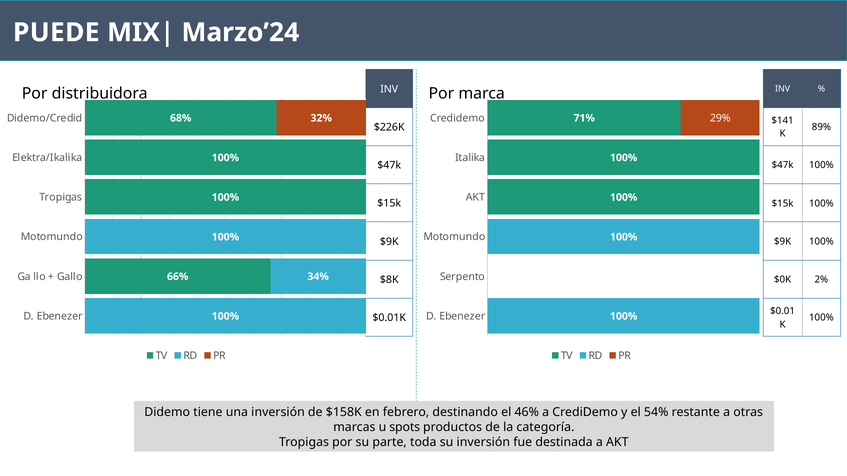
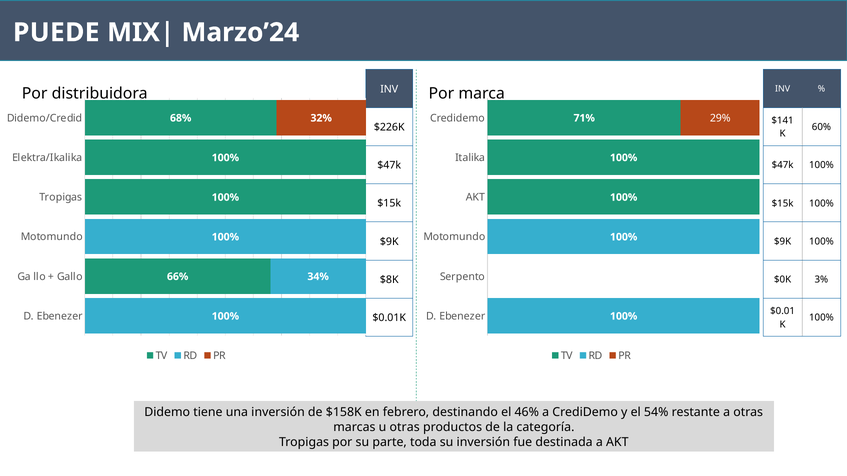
89%: 89% -> 60%
2%: 2% -> 3%
u spots: spots -> otras
